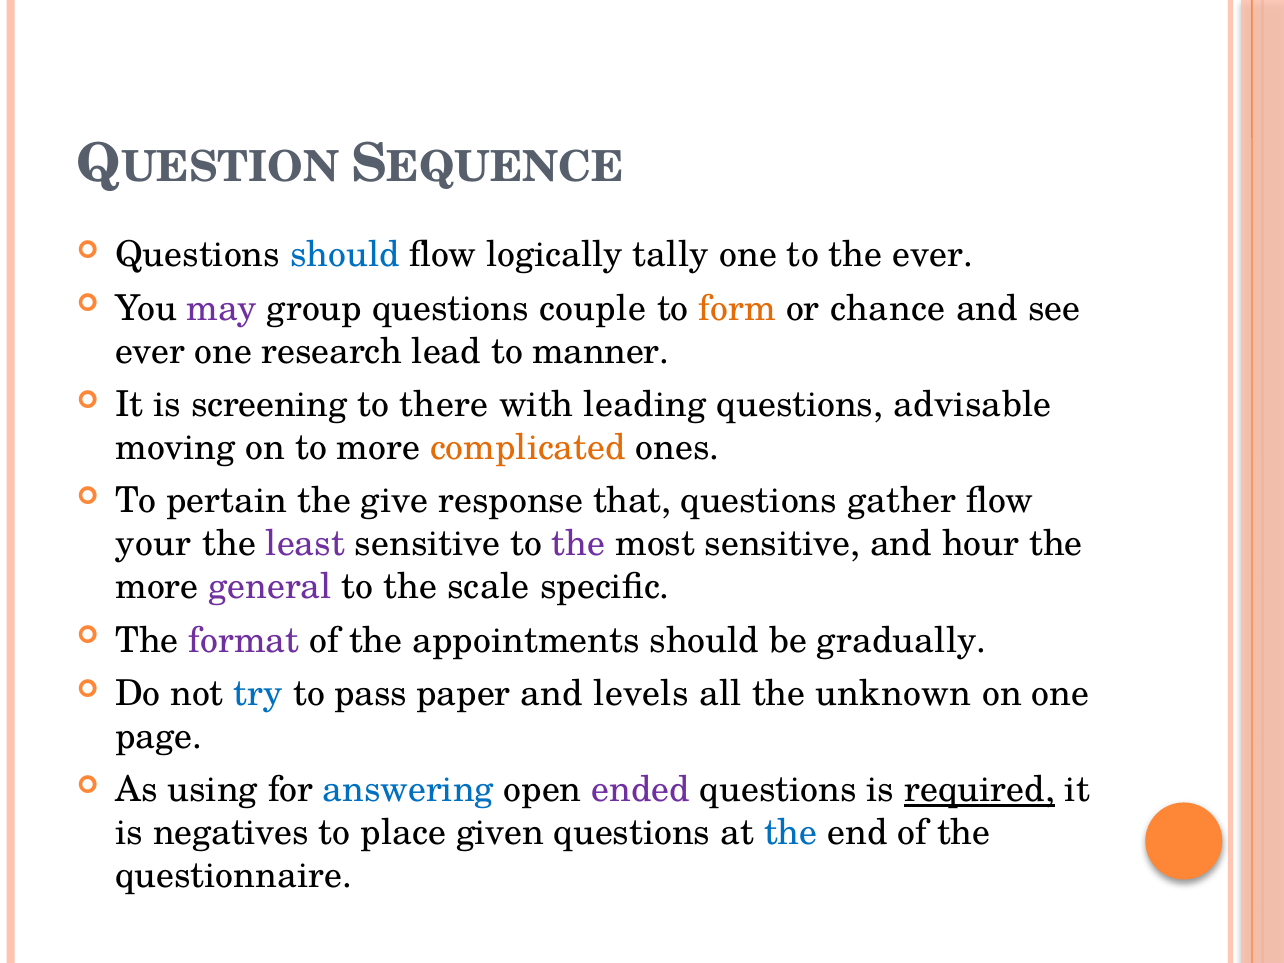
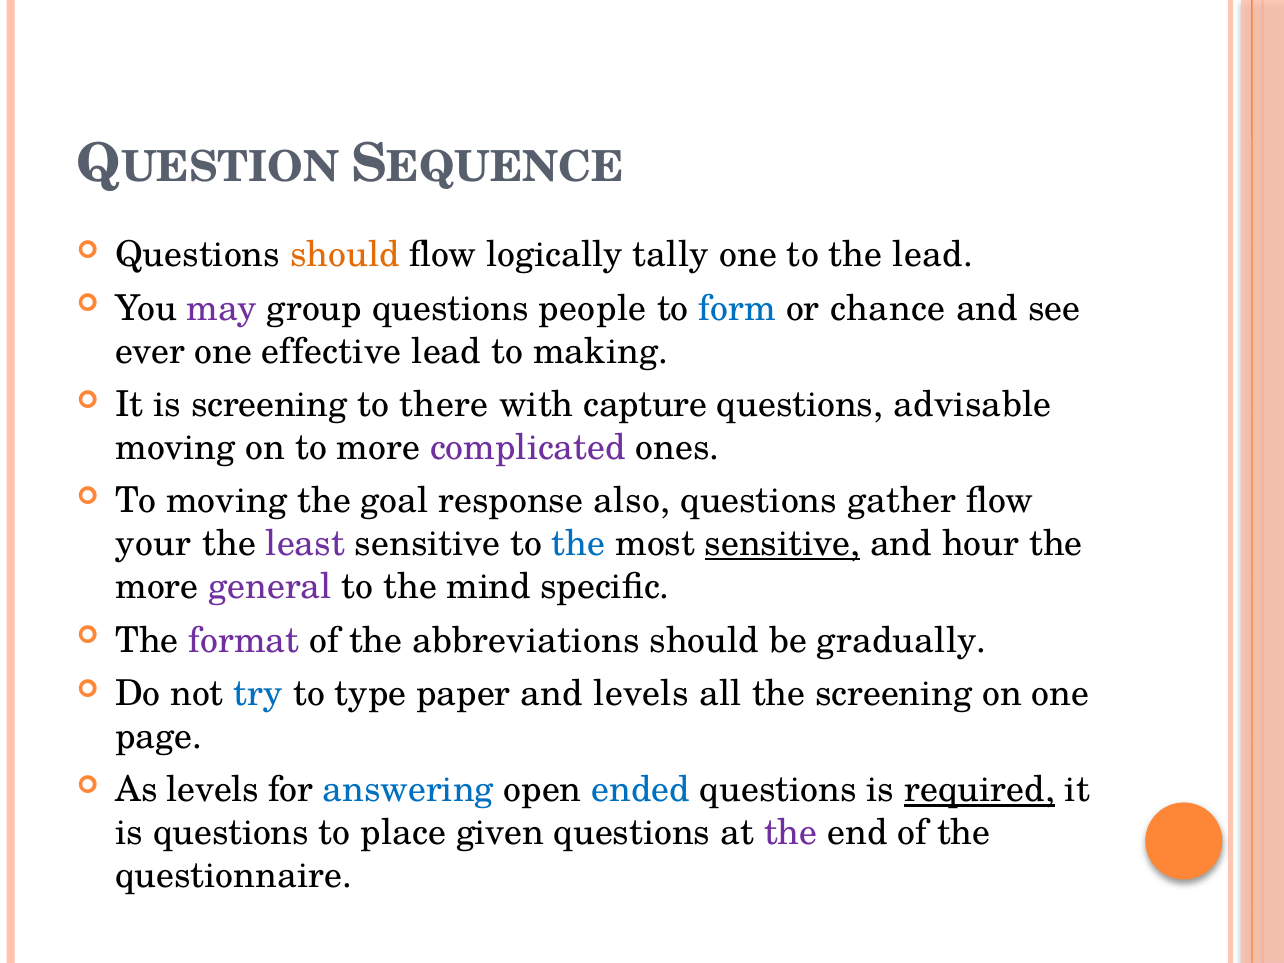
should at (345, 255) colour: blue -> orange
the ever: ever -> lead
couple: couple -> people
form colour: orange -> blue
research: research -> effective
manner: manner -> making
leading: leading -> capture
complicated colour: orange -> purple
To pertain: pertain -> moving
give: give -> goal
that: that -> also
the at (579, 544) colour: purple -> blue
sensitive at (783, 544) underline: none -> present
scale: scale -> mind
appointments: appointments -> abbreviations
pass: pass -> type
the unknown: unknown -> screening
As using: using -> levels
ended colour: purple -> blue
is negatives: negatives -> questions
the at (791, 833) colour: blue -> purple
